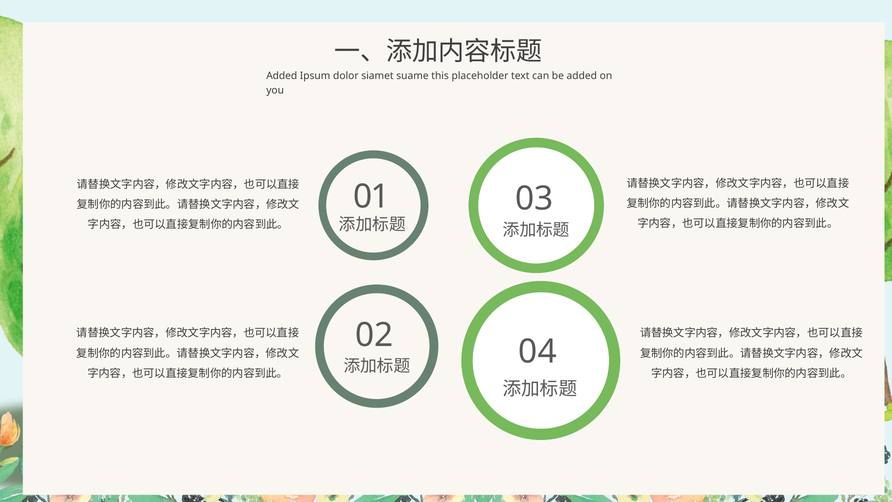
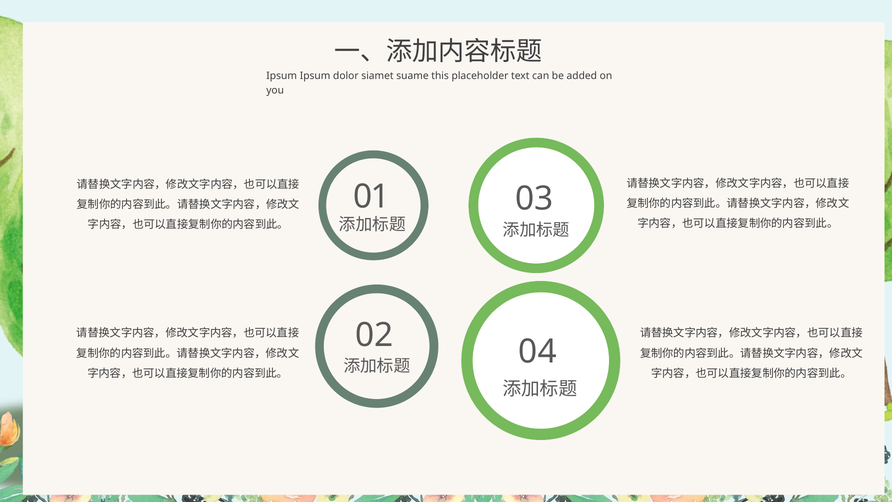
Added at (282, 76): Added -> Ipsum
